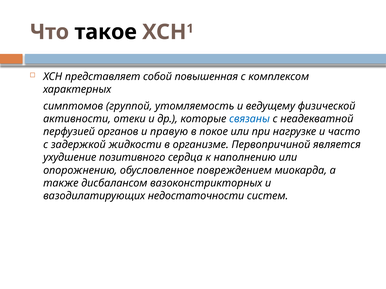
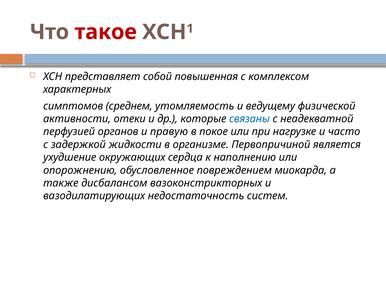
такое colour: black -> red
группой: группой -> среднем
позитивного: позитивного -> окружающих
недостаточности: недостаточности -> недостаточность
